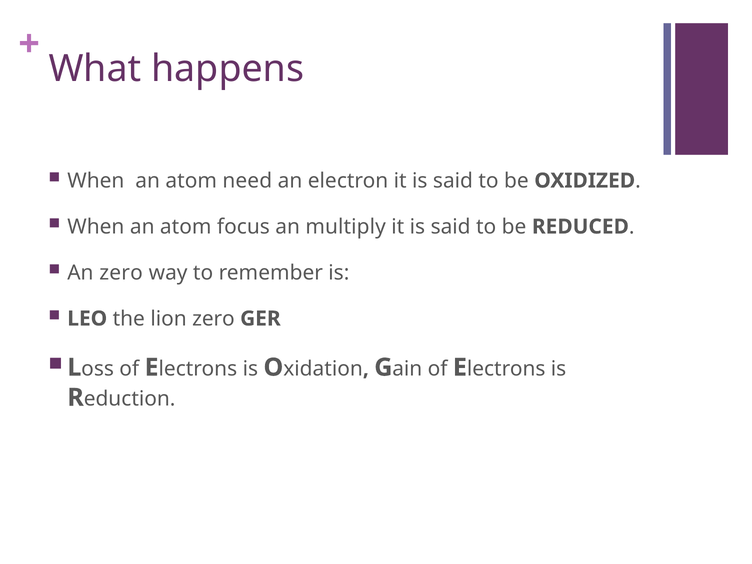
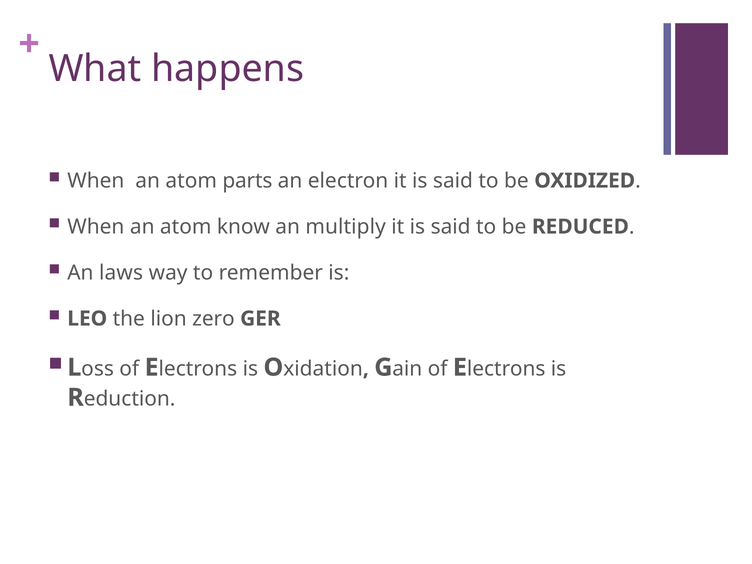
need: need -> parts
focus: focus -> know
An zero: zero -> laws
